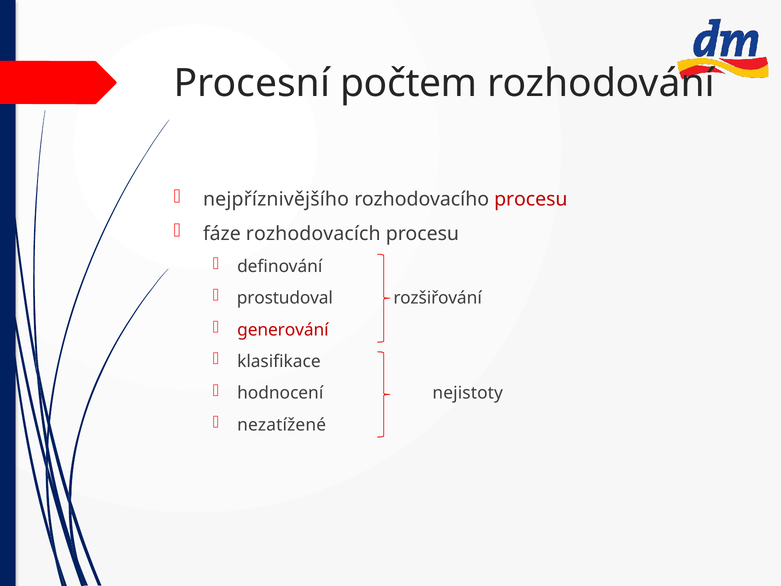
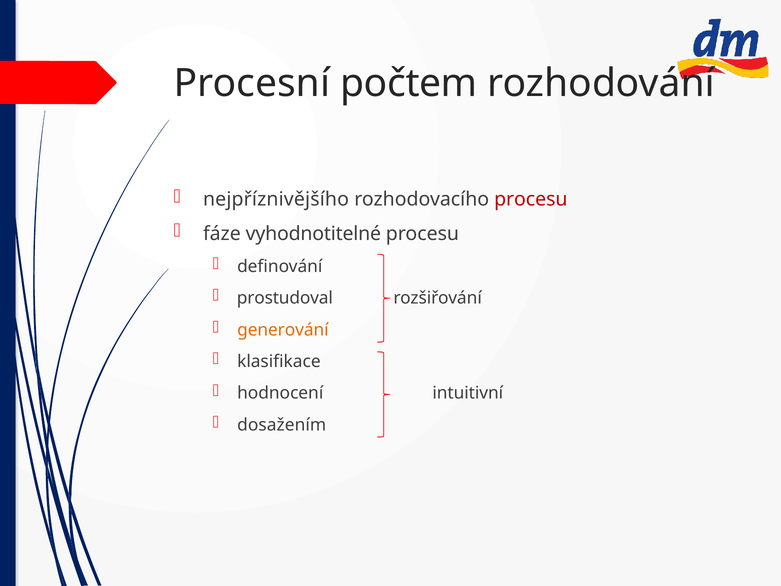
rozhodovacích: rozhodovacích -> vyhodnotitelné
generování colour: red -> orange
nejistoty: nejistoty -> intuitivní
nezatížené: nezatížené -> dosažením
